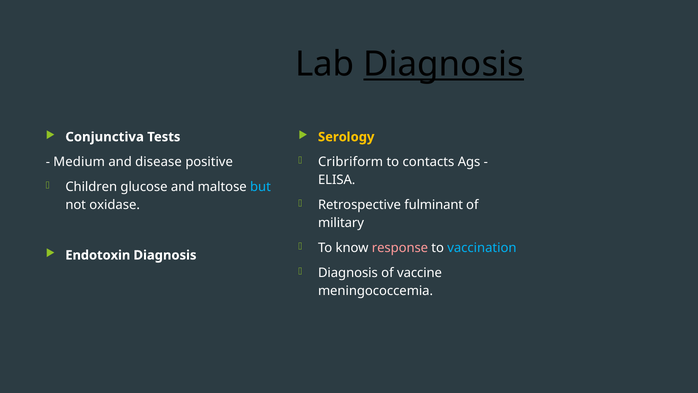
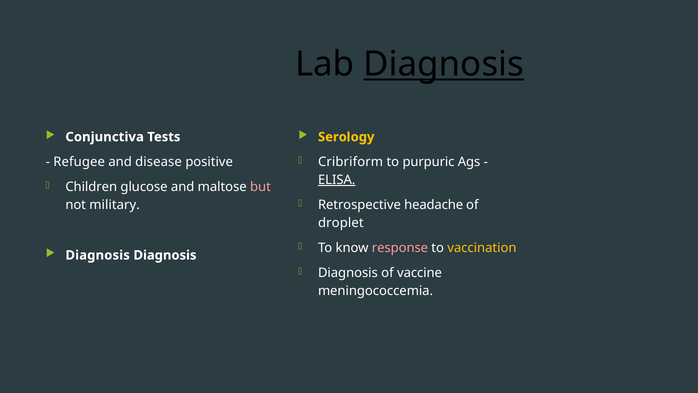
contacts: contacts -> purpuric
Medium: Medium -> Refugee
ELISA underline: none -> present
but colour: light blue -> pink
fulminant: fulminant -> headache
oxidase: oxidase -> military
military: military -> droplet
vaccination colour: light blue -> yellow
Endotoxin at (98, 255): Endotoxin -> Diagnosis
